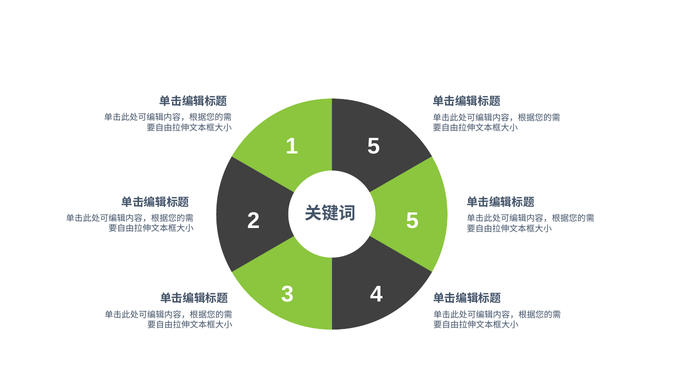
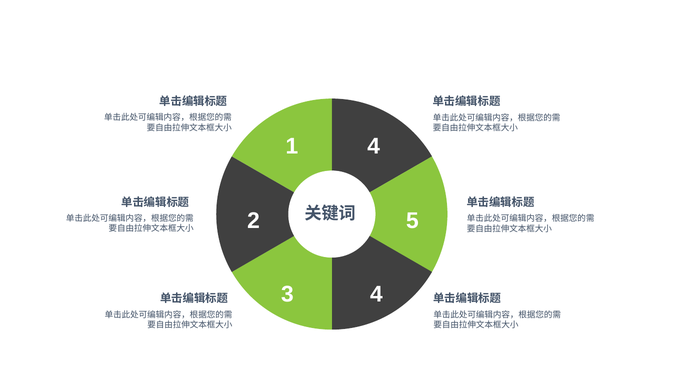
1 5: 5 -> 4
